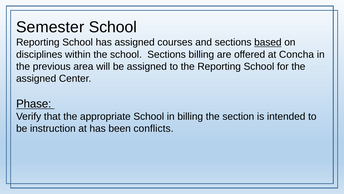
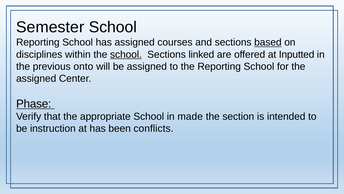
school at (126, 54) underline: none -> present
Sections billing: billing -> linked
Concha: Concha -> Inputted
area: area -> onto
in billing: billing -> made
